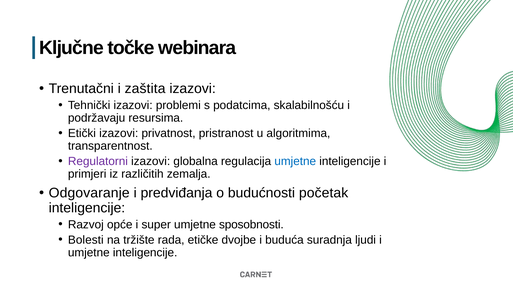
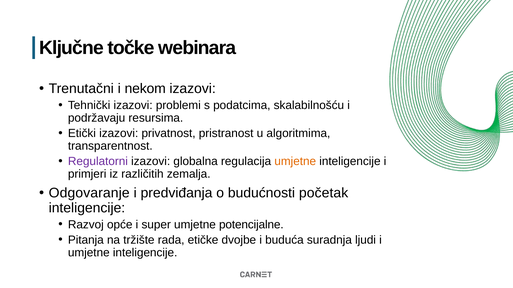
zaštita: zaštita -> nekom
umjetne at (295, 162) colour: blue -> orange
sposobnosti: sposobnosti -> potencijalne
Bolesti: Bolesti -> Pitanja
